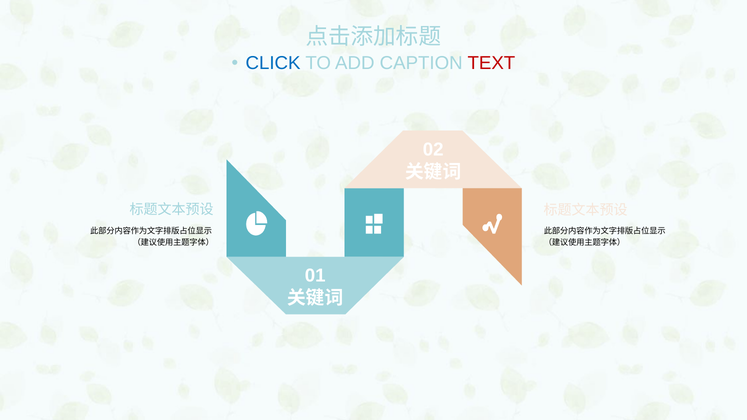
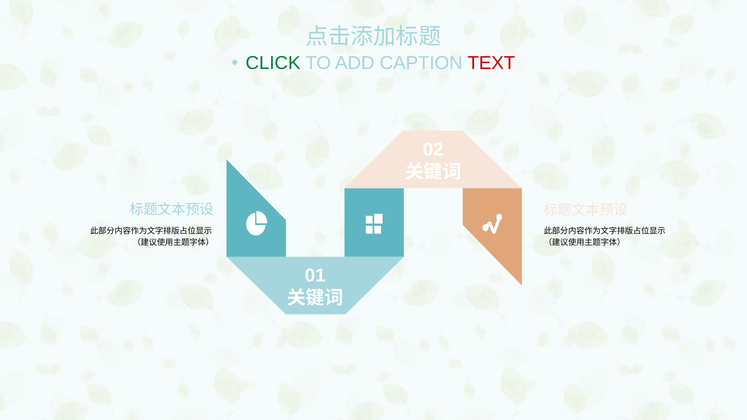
CLICK colour: blue -> green
